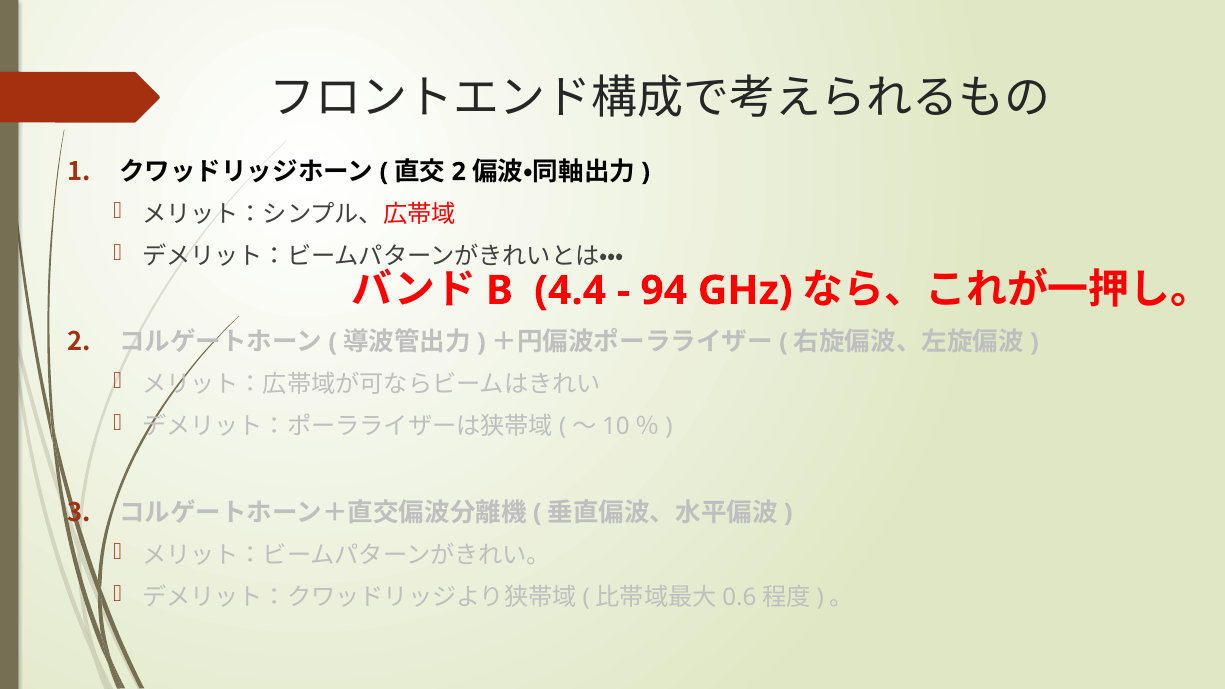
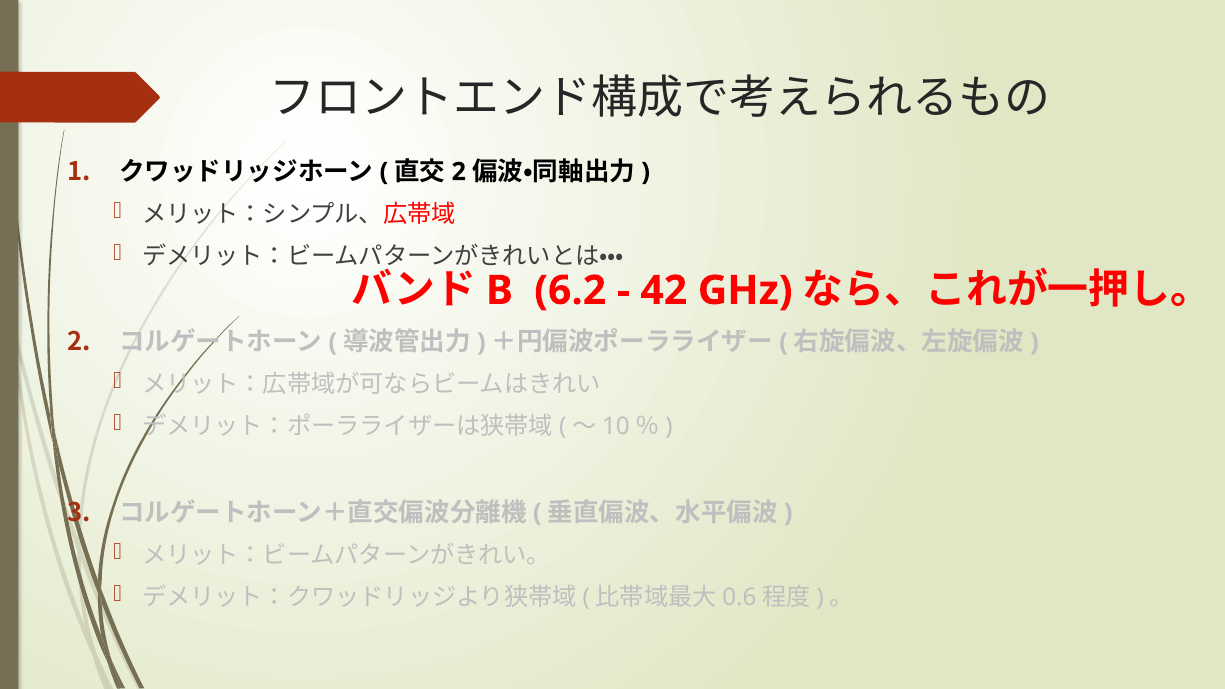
4.4: 4.4 -> 6.2
94: 94 -> 42
